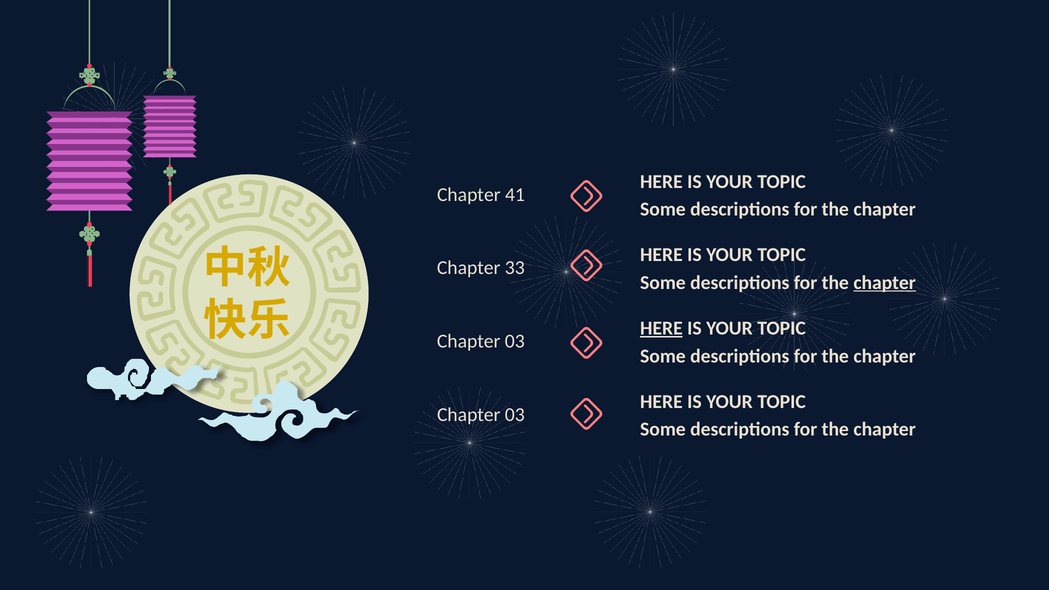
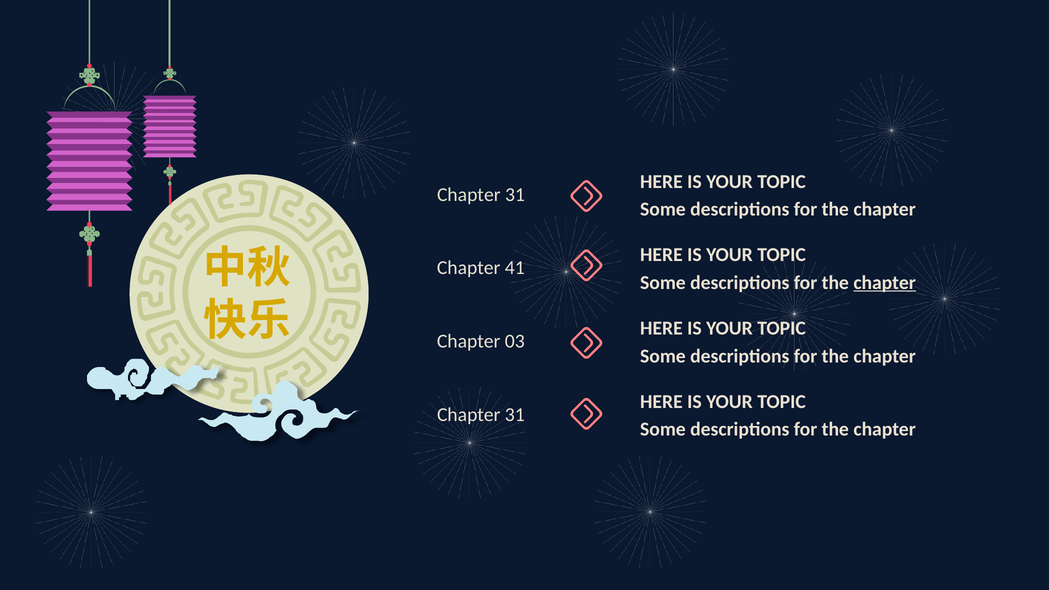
41 at (515, 195): 41 -> 31
33: 33 -> 41
HERE at (661, 328) underline: present -> none
03 at (515, 415): 03 -> 31
